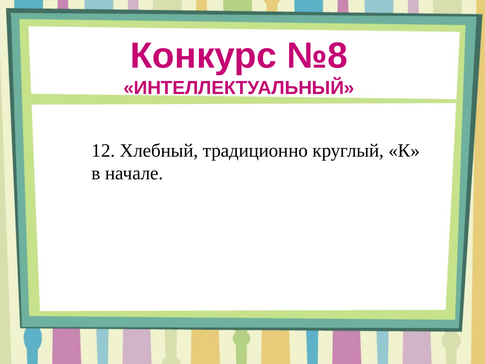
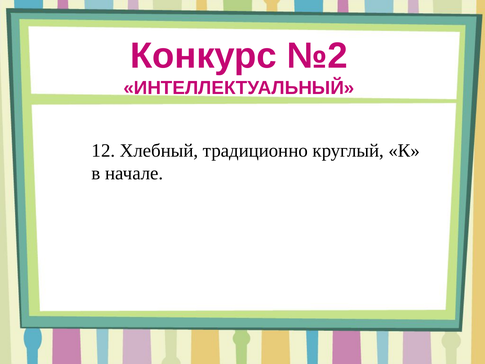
№8: №8 -> №2
